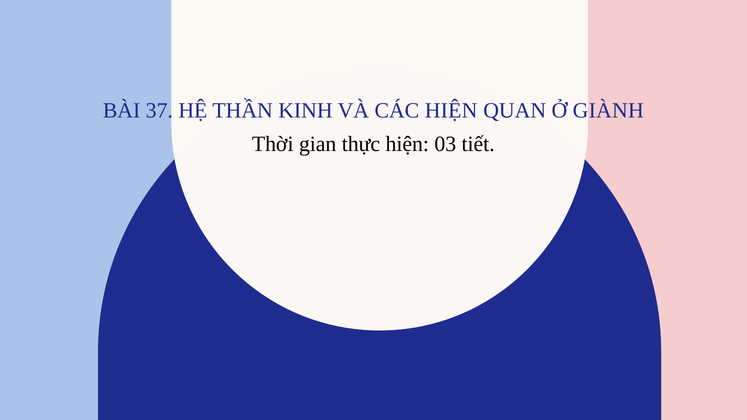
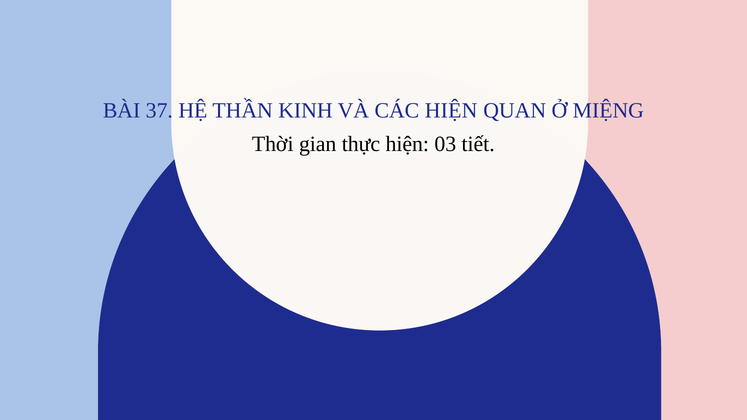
GIÀNH: GIÀNH -> MIỆNG
